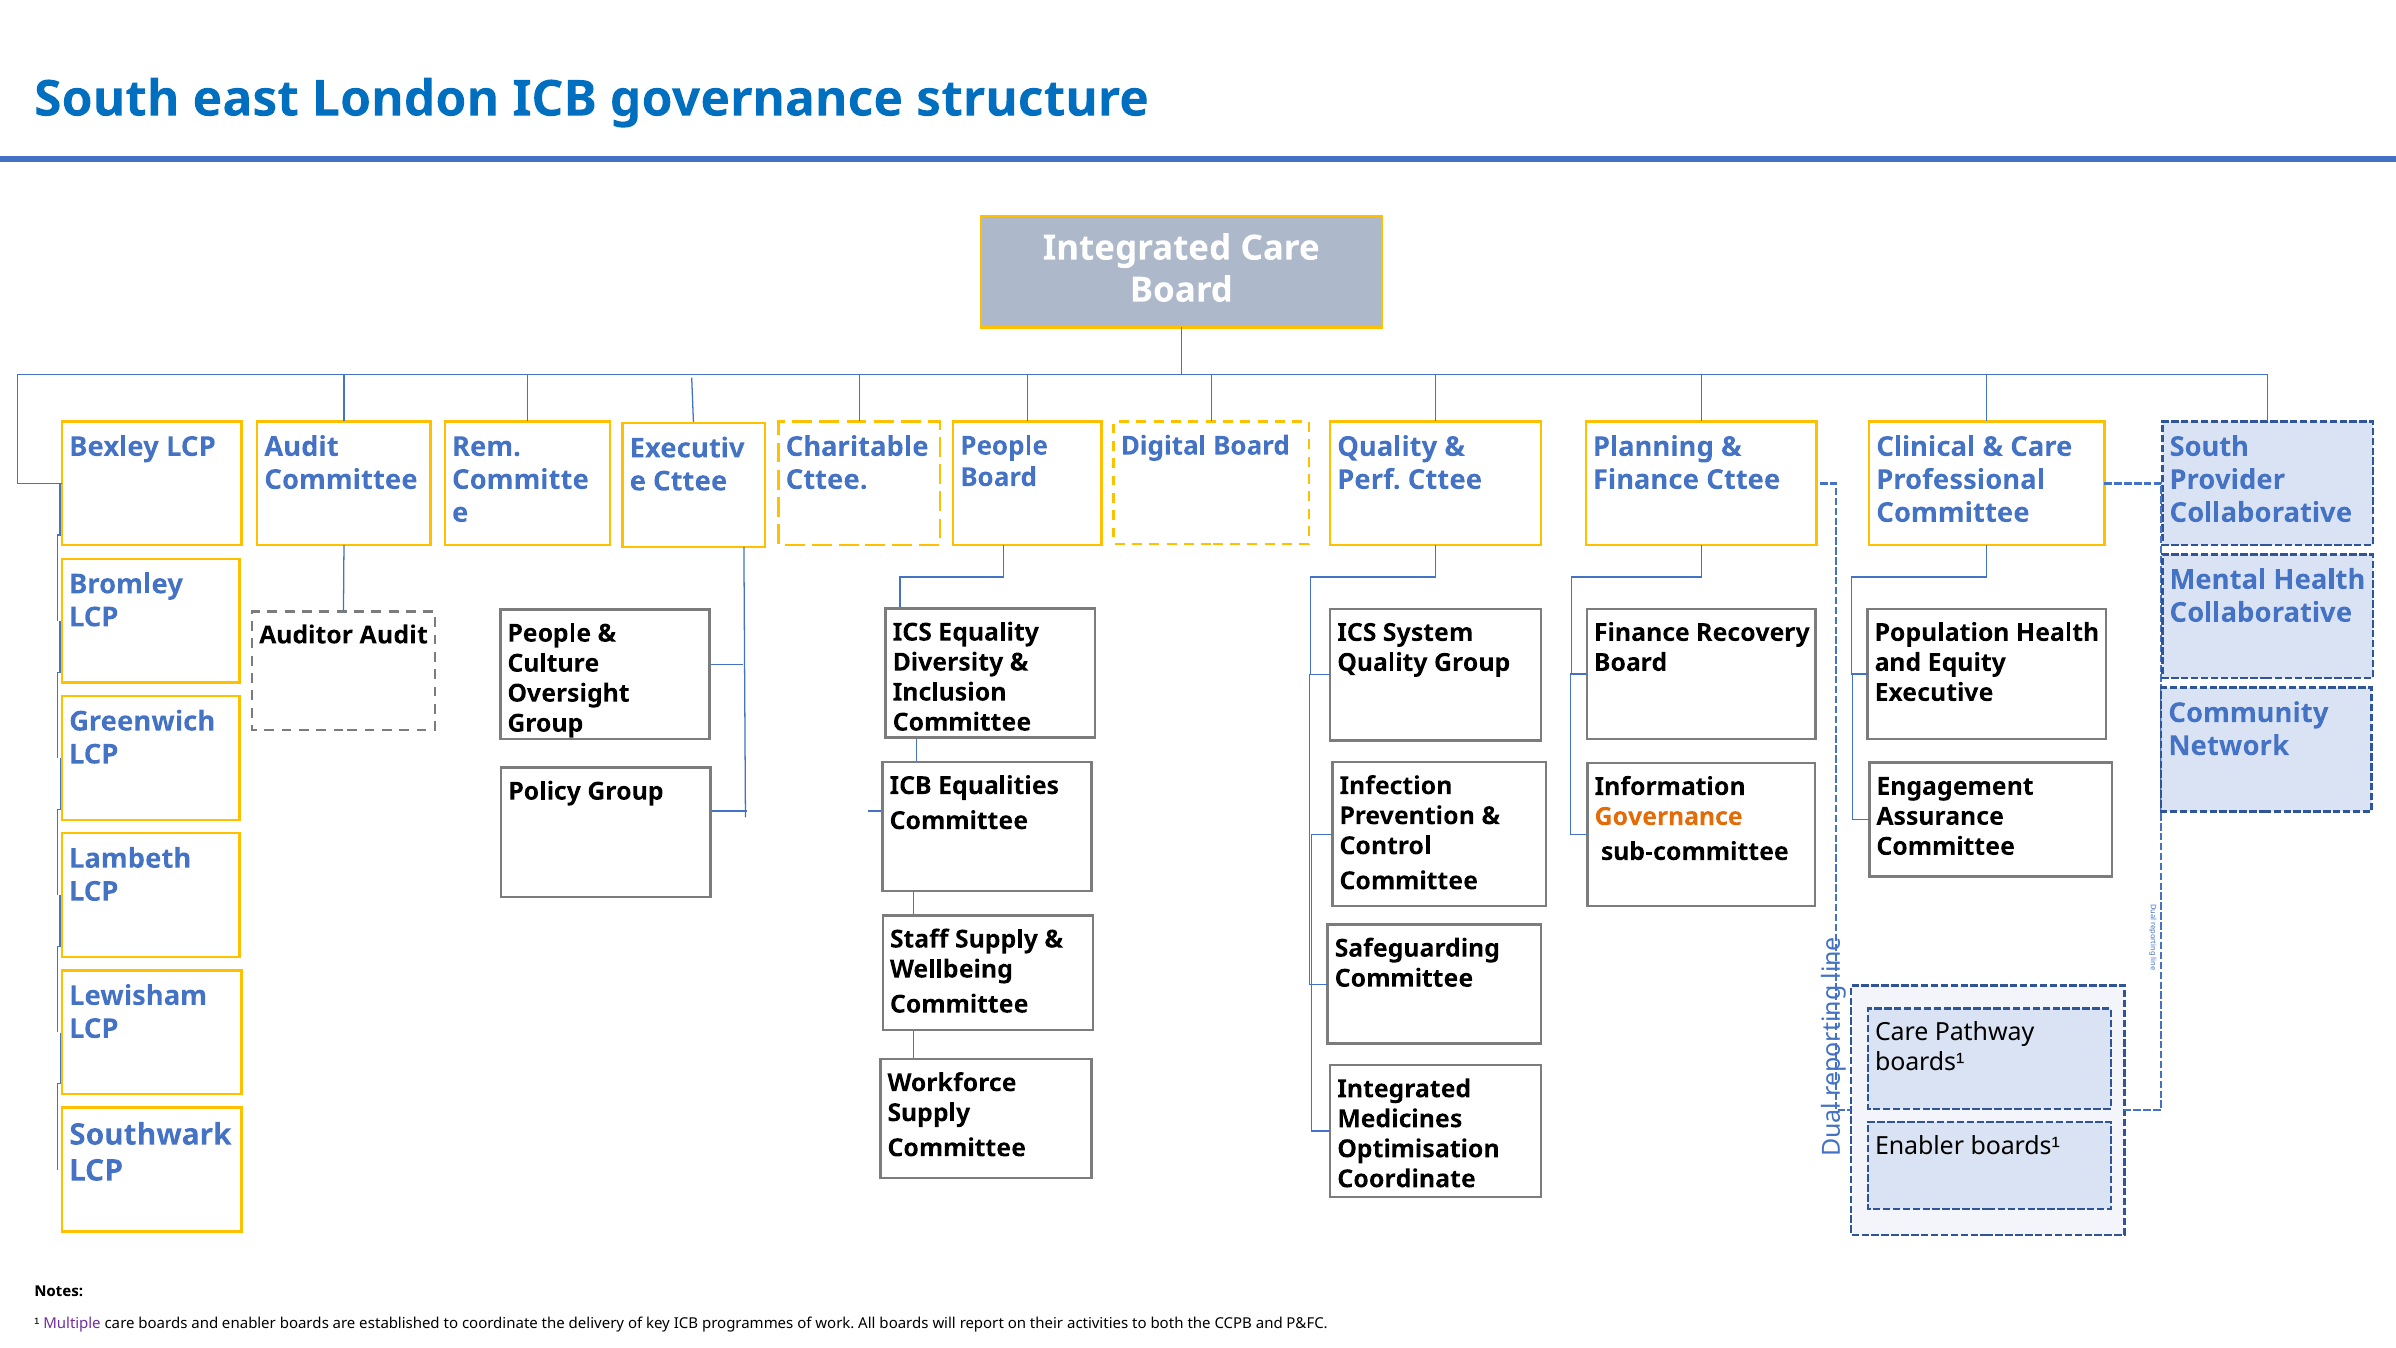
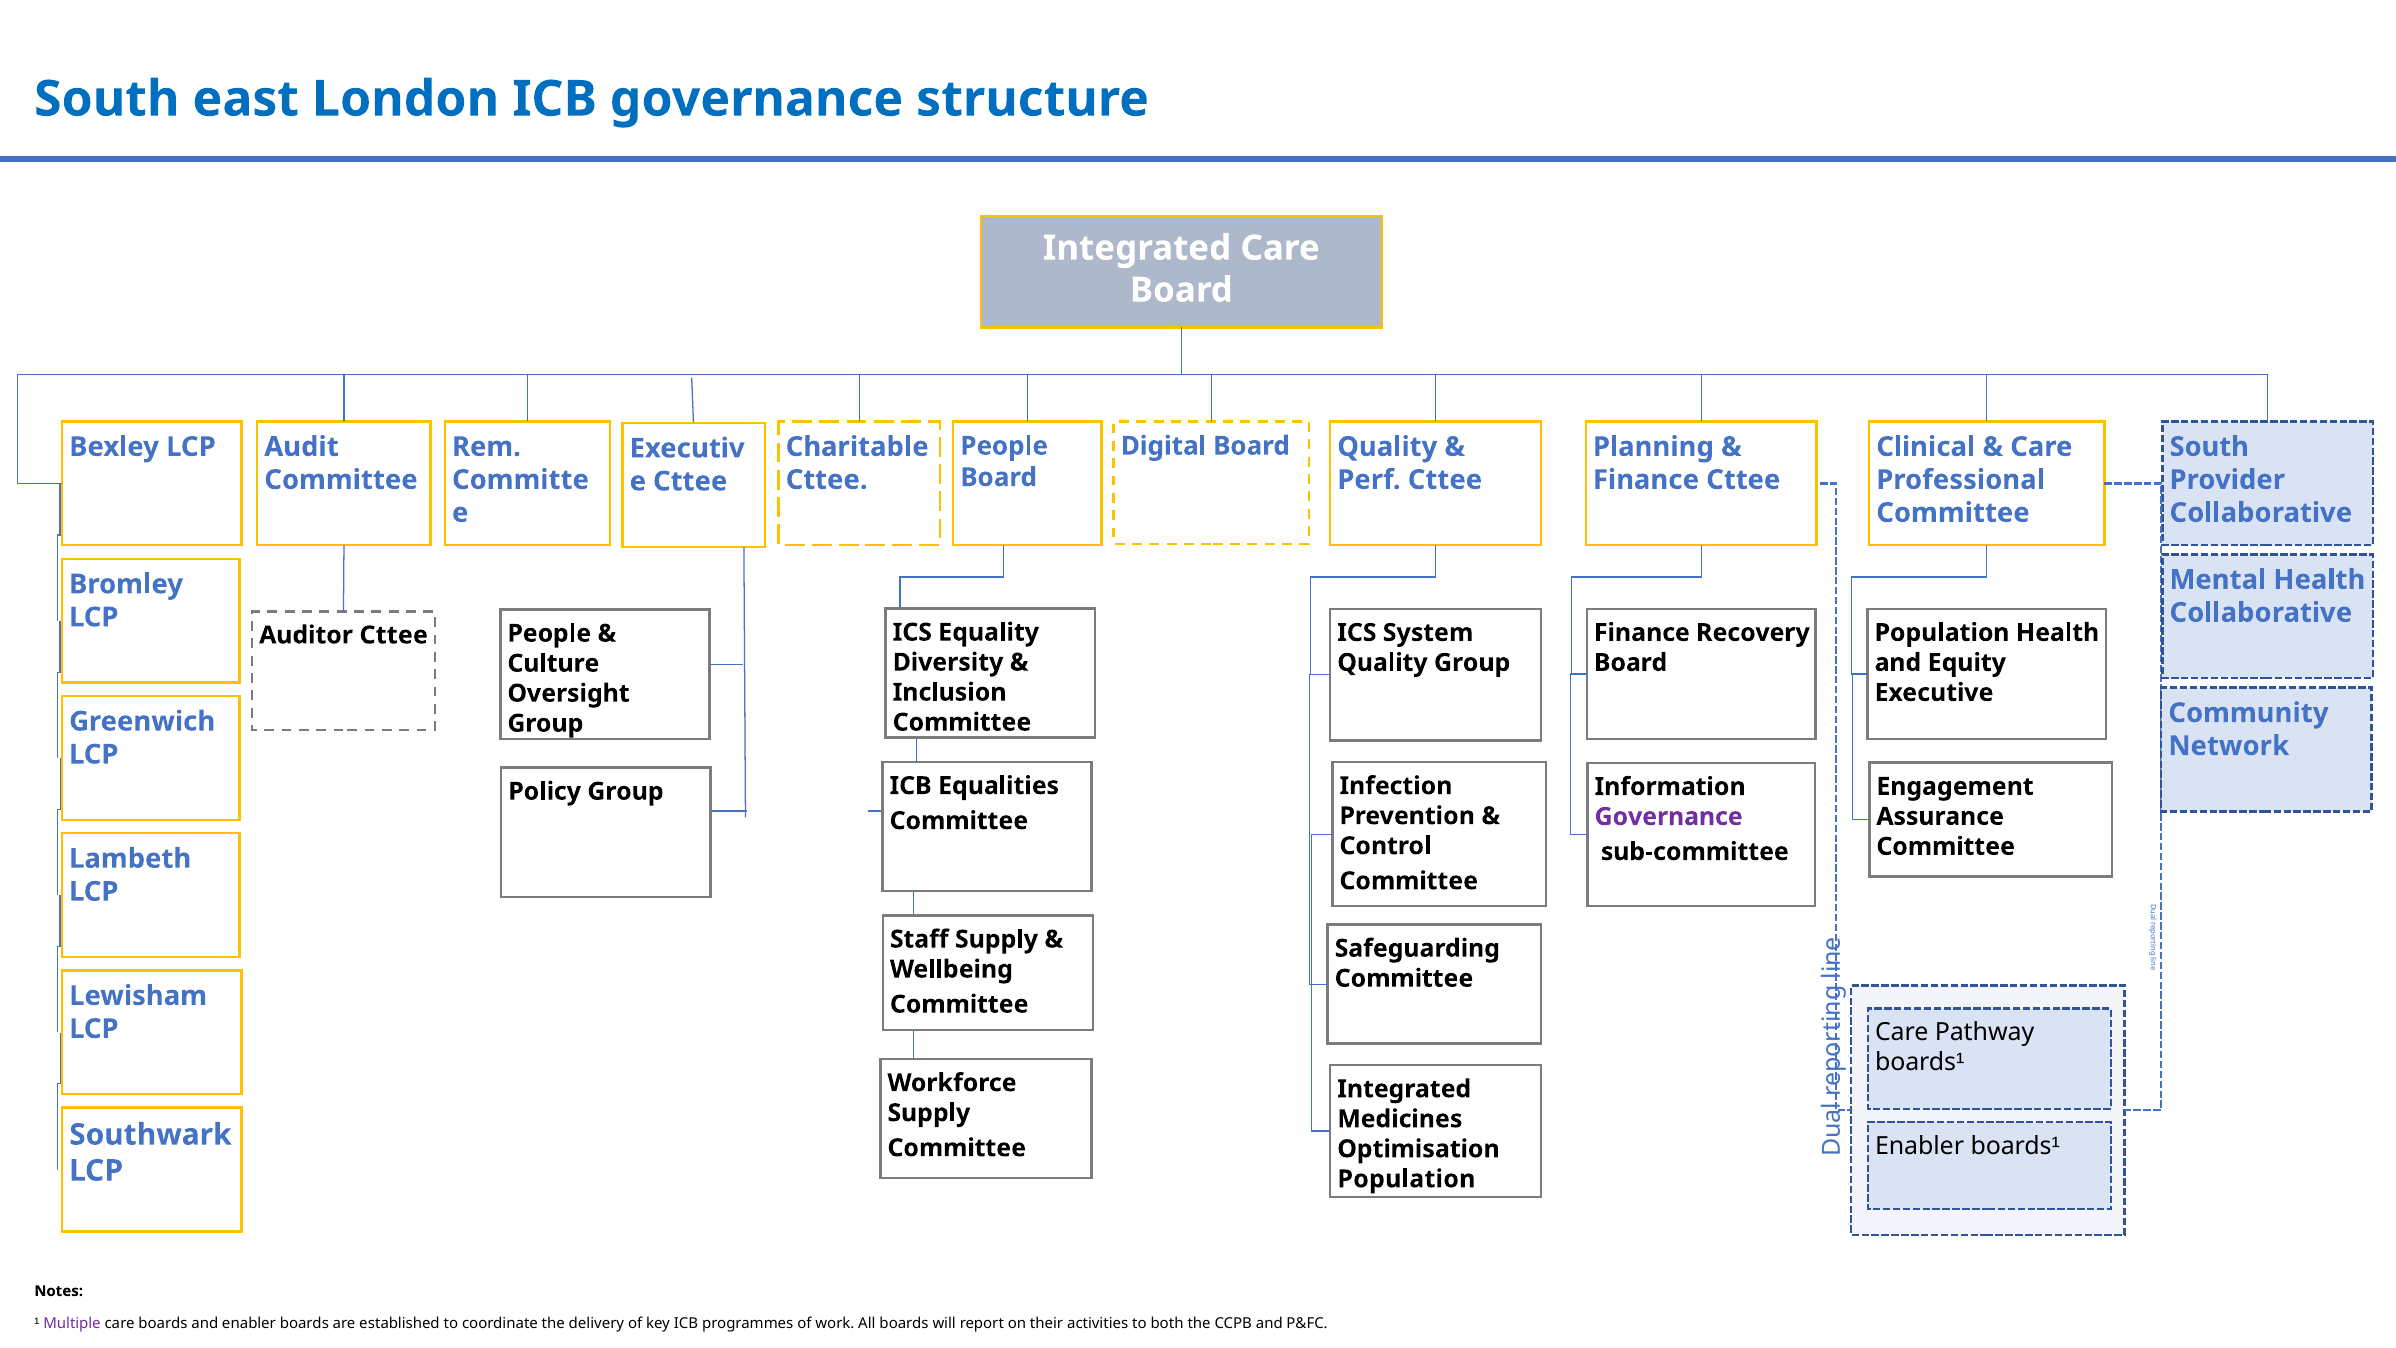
Auditor Audit: Audit -> Cttee
Governance at (1669, 817) colour: orange -> purple
Coordinate at (1407, 1179): Coordinate -> Population
